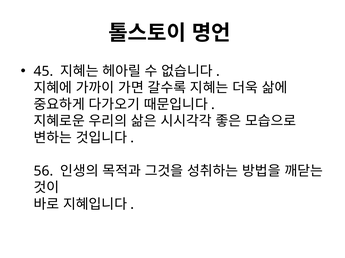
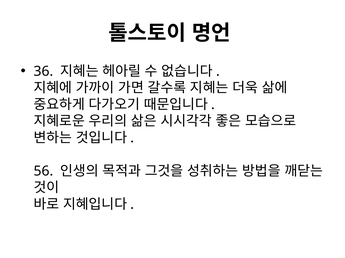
45: 45 -> 36
